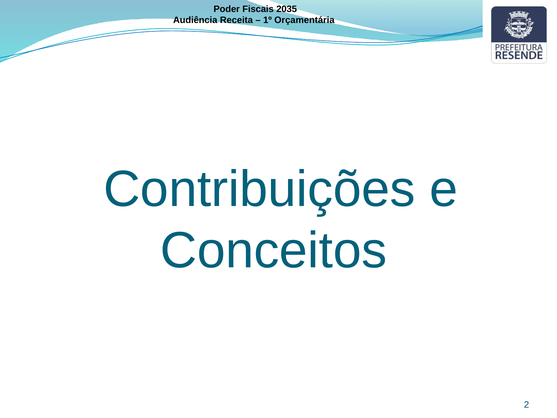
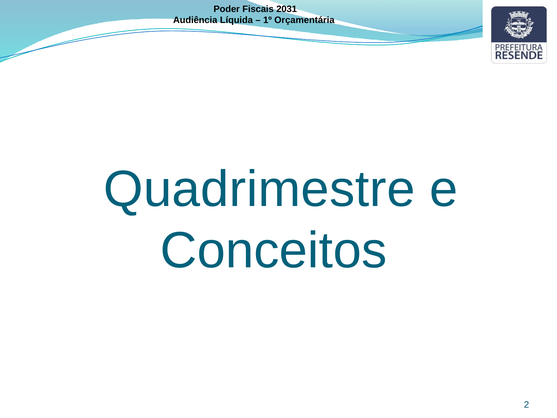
2035: 2035 -> 2031
Receita: Receita -> Líquida
Contribuições: Contribuições -> Quadrimestre
